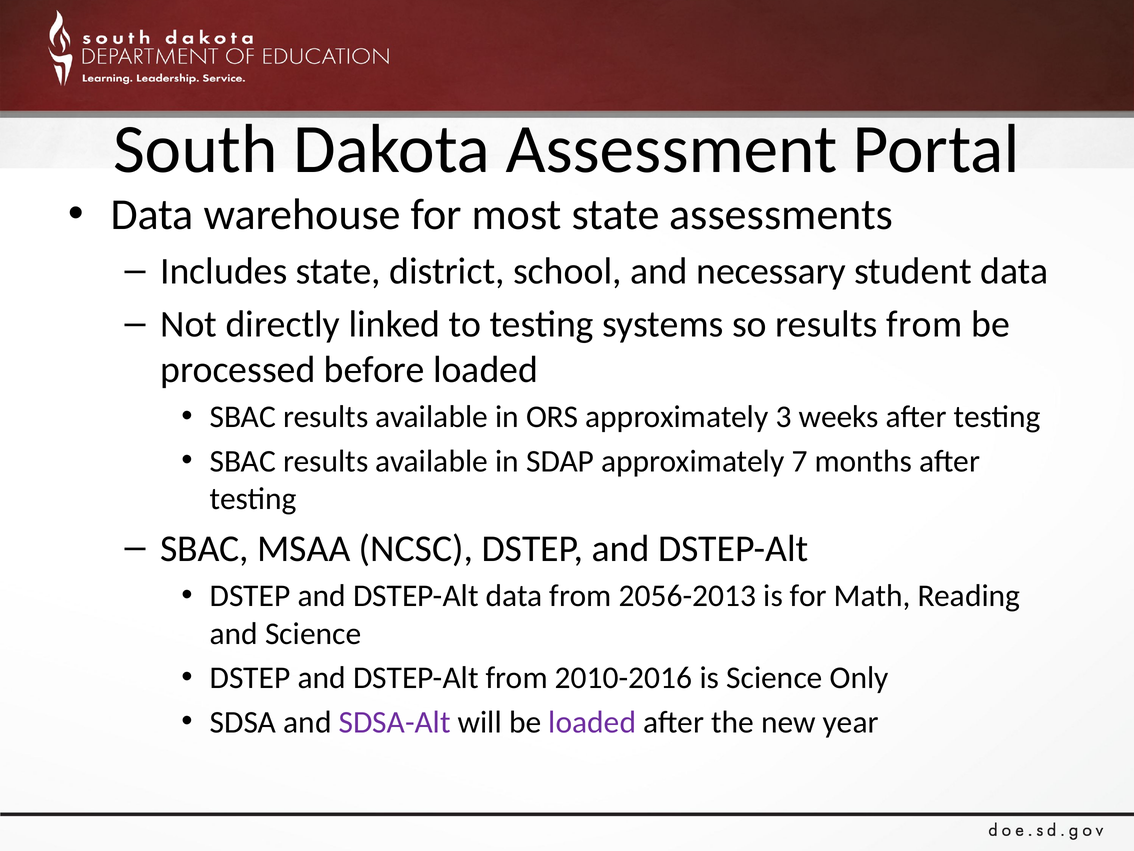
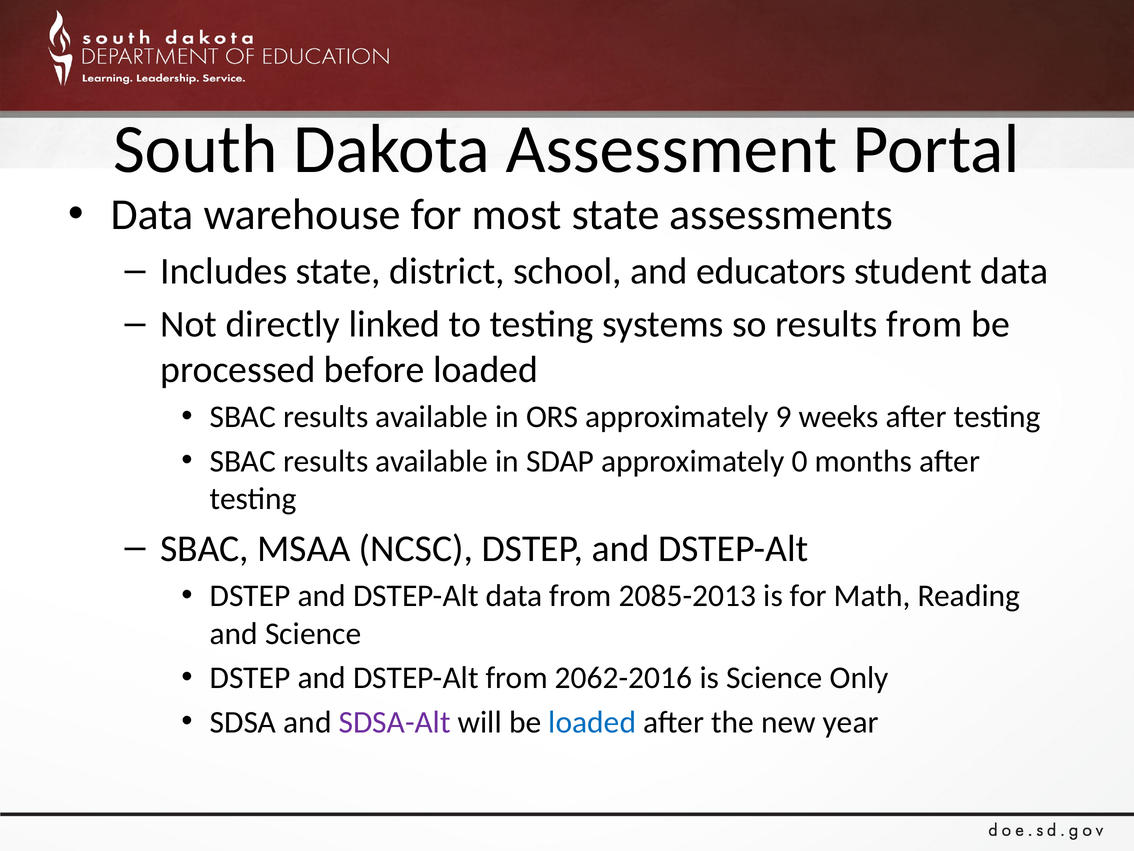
necessary: necessary -> educators
3: 3 -> 9
7: 7 -> 0
2056-2013: 2056-2013 -> 2085-2013
2010-2016: 2010-2016 -> 2062-2016
loaded at (592, 722) colour: purple -> blue
